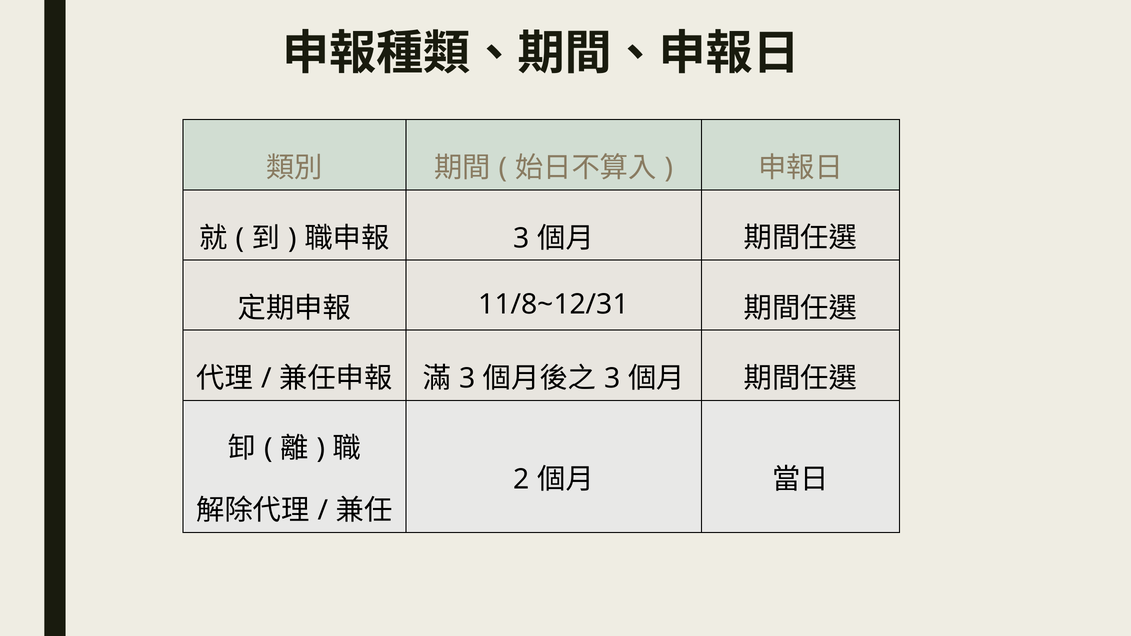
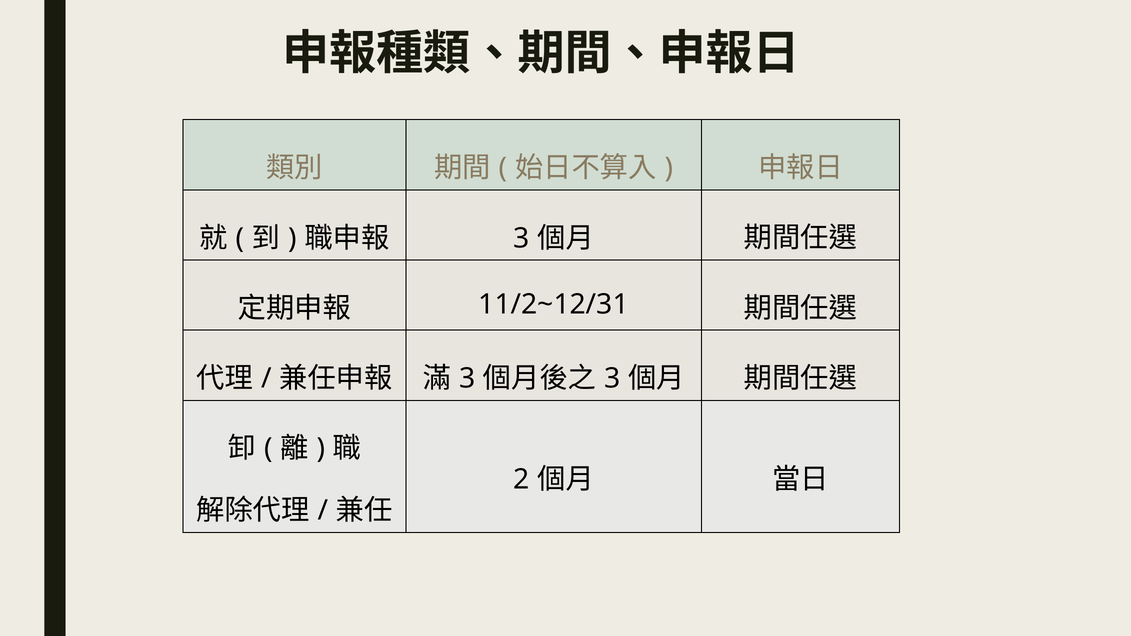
11/8~12/31: 11/8~12/31 -> 11/2~12/31
